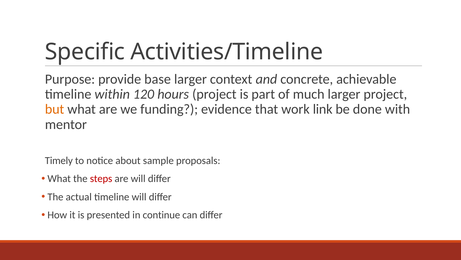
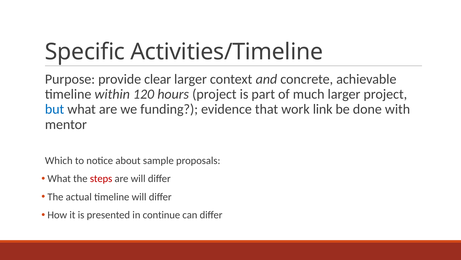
base: base -> clear
but colour: orange -> blue
Timely: Timely -> Which
